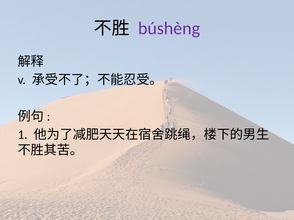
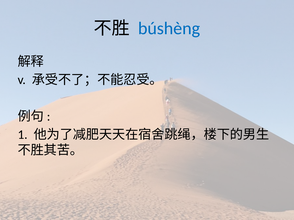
búshèng colour: purple -> blue
